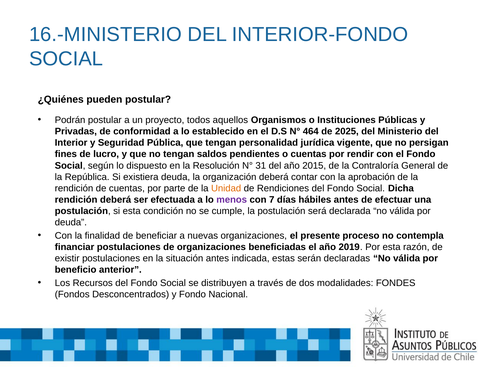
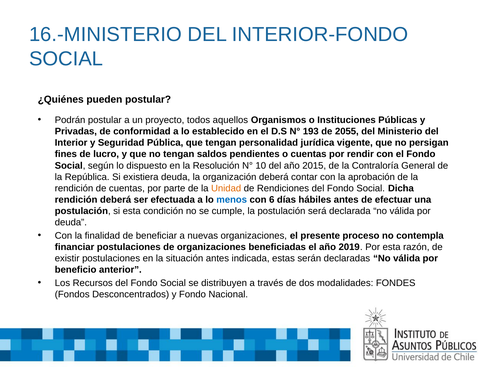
464: 464 -> 193
2025: 2025 -> 2055
31: 31 -> 10
menos colour: purple -> blue
7: 7 -> 6
